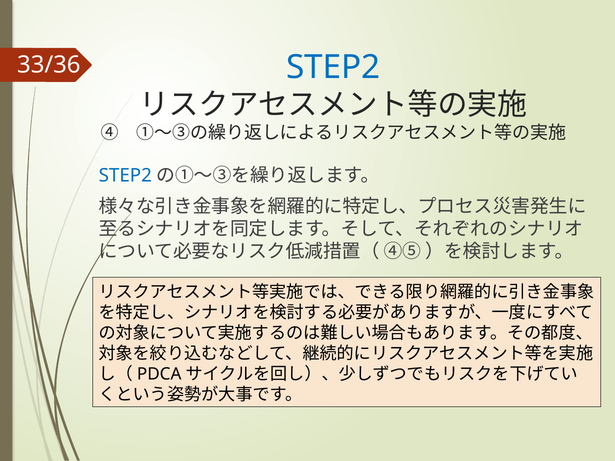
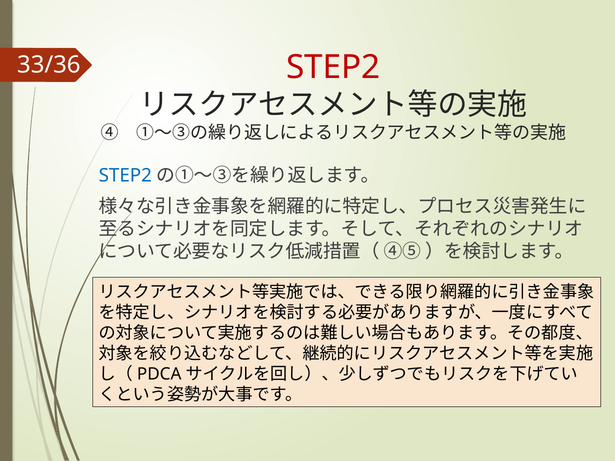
STEP2 at (333, 67) colour: blue -> red
